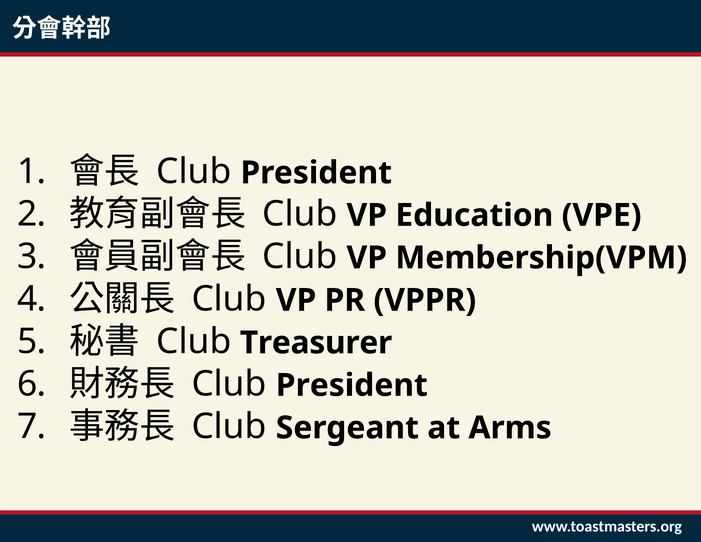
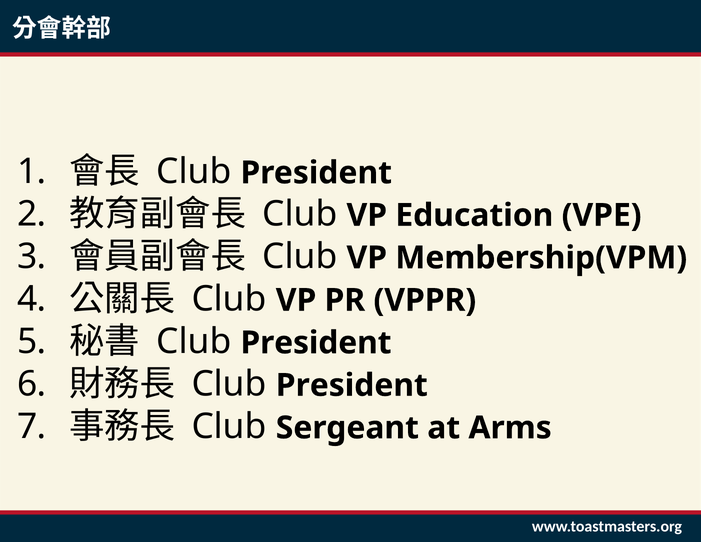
Treasurer at (316, 343): Treasurer -> President
